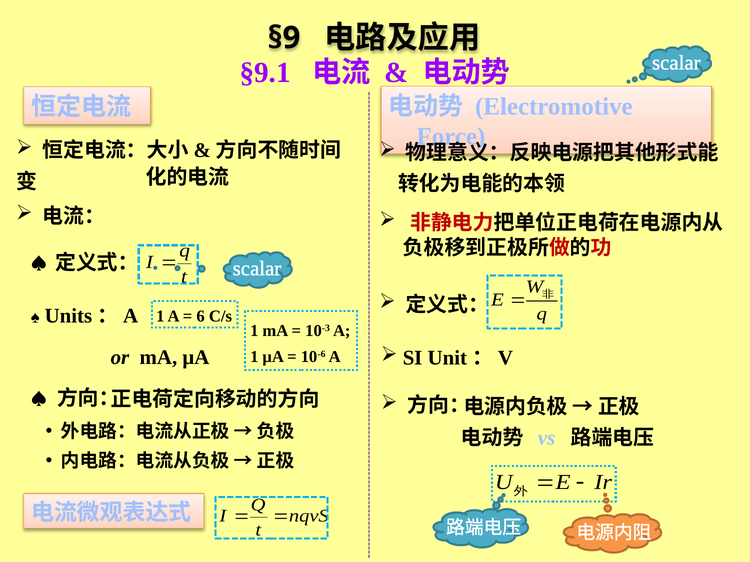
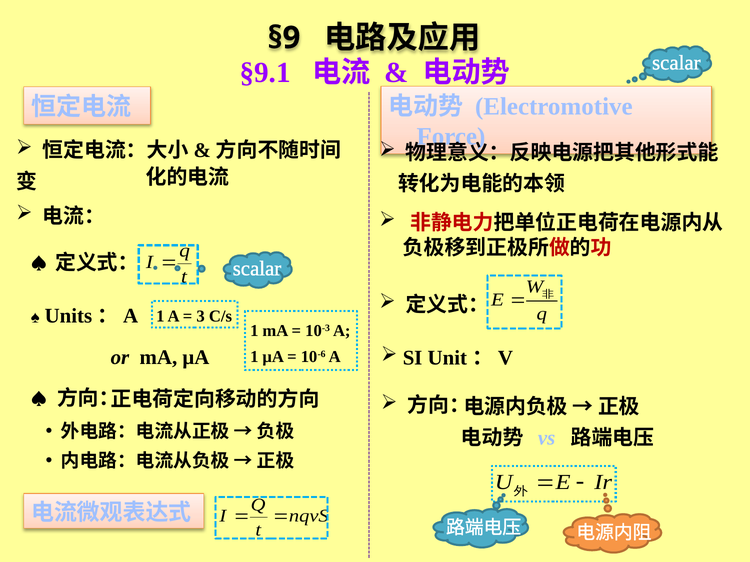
6: 6 -> 3
